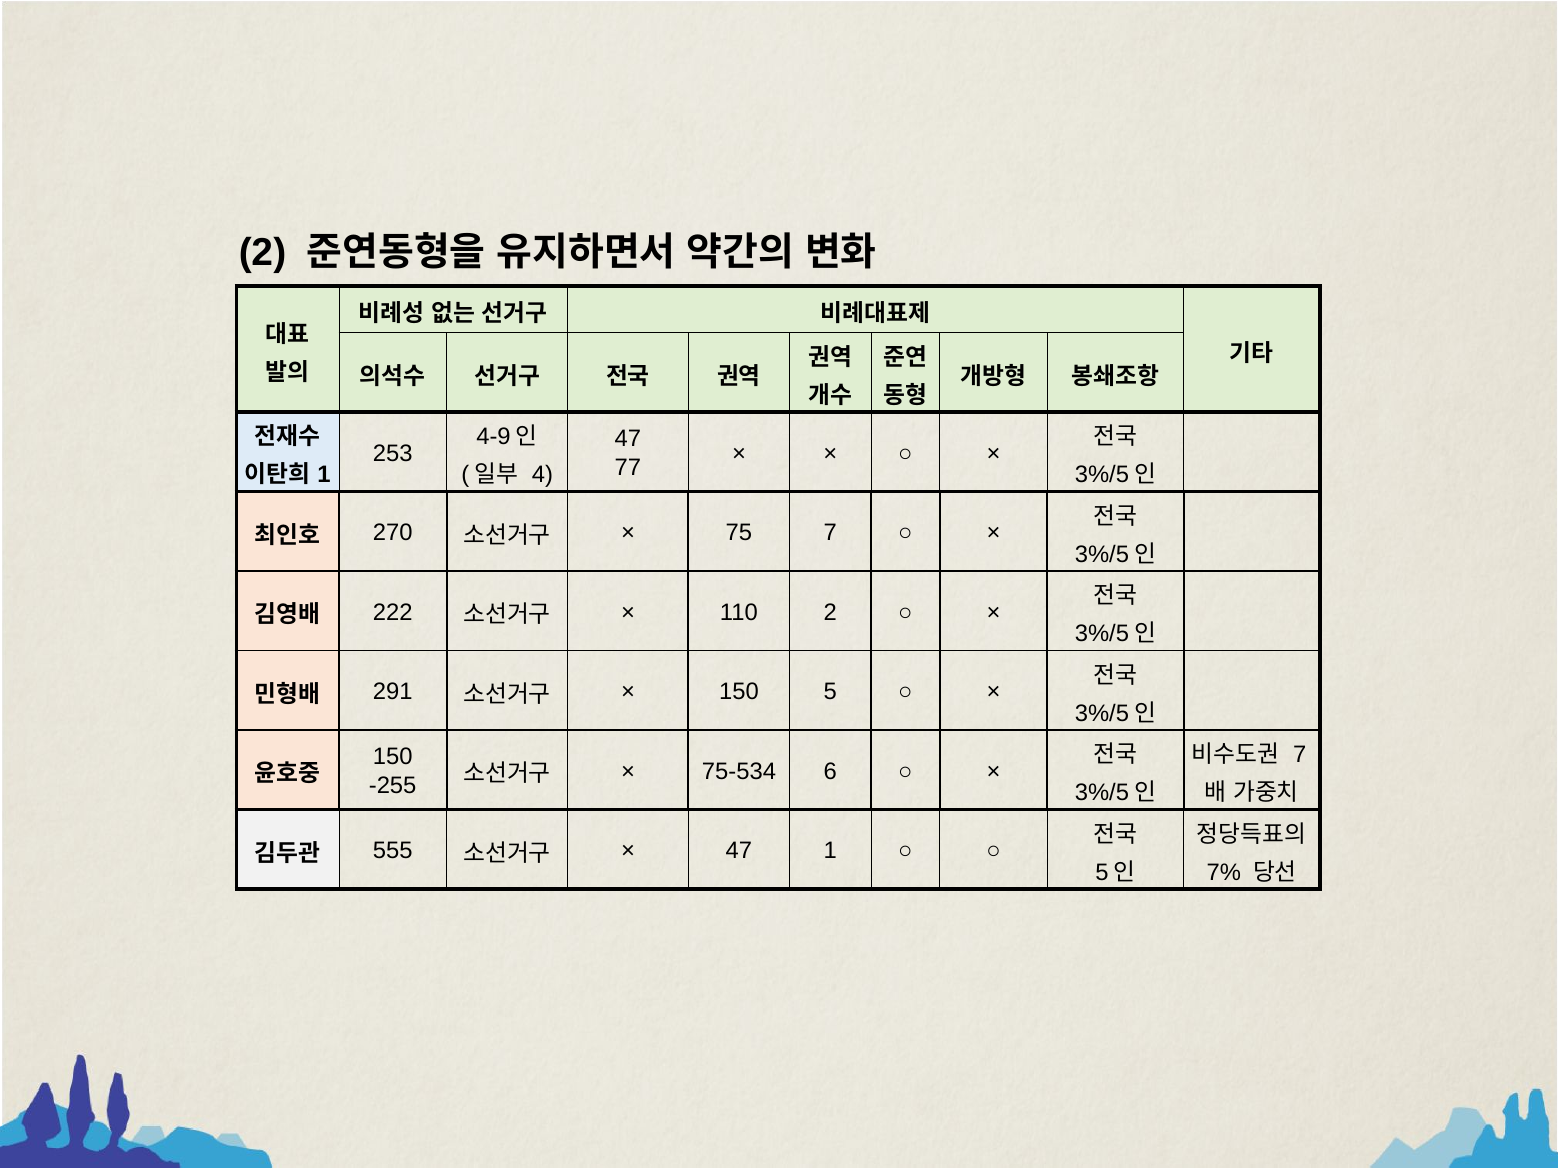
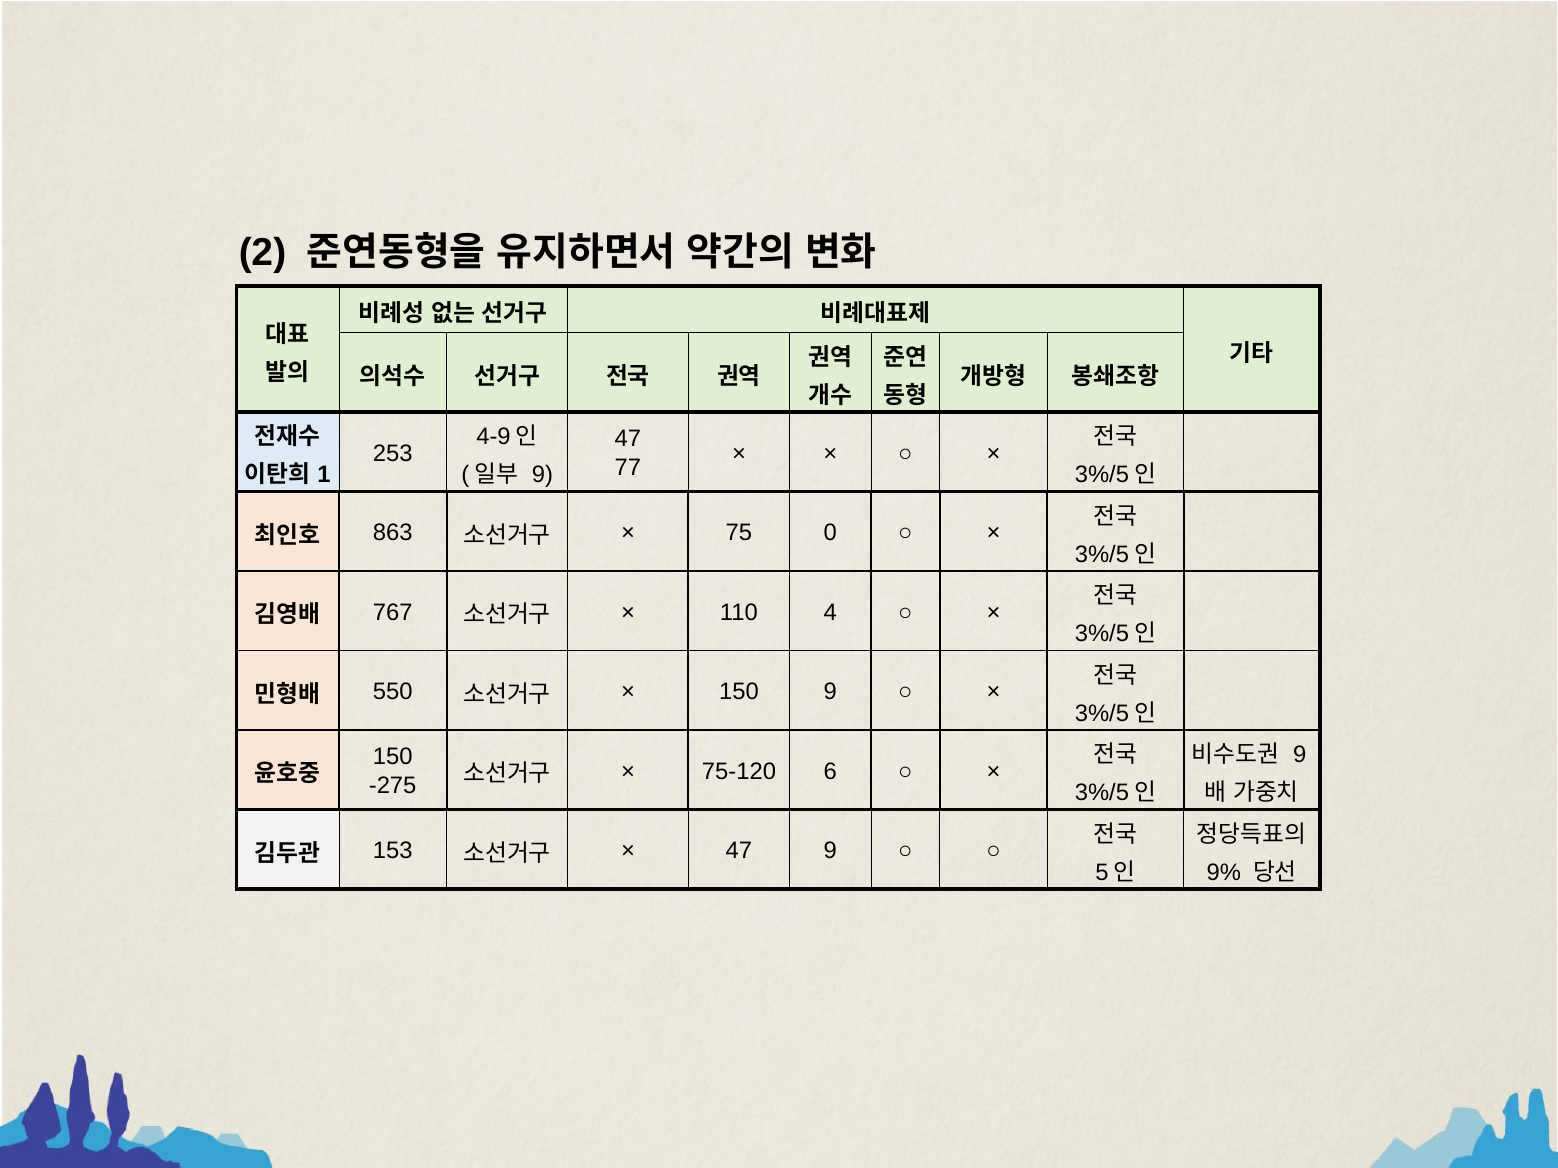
4 at (542, 475): 4 -> 9
270: 270 -> 863
75 7: 7 -> 0
222: 222 -> 767
110 2: 2 -> 4
291: 291 -> 550
150 5: 5 -> 9
7 at (1300, 755): 7 -> 9
-255: -255 -> -275
75-534: 75-534 -> 75-120
555: 555 -> 153
47 1: 1 -> 9
7%: 7% -> 9%
